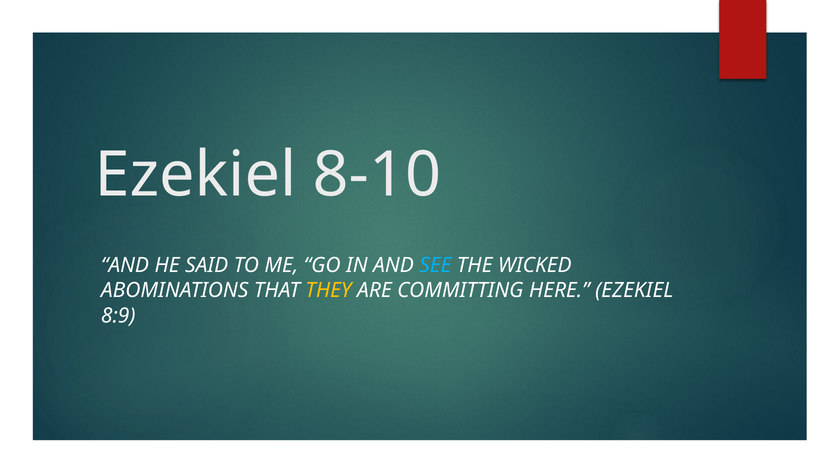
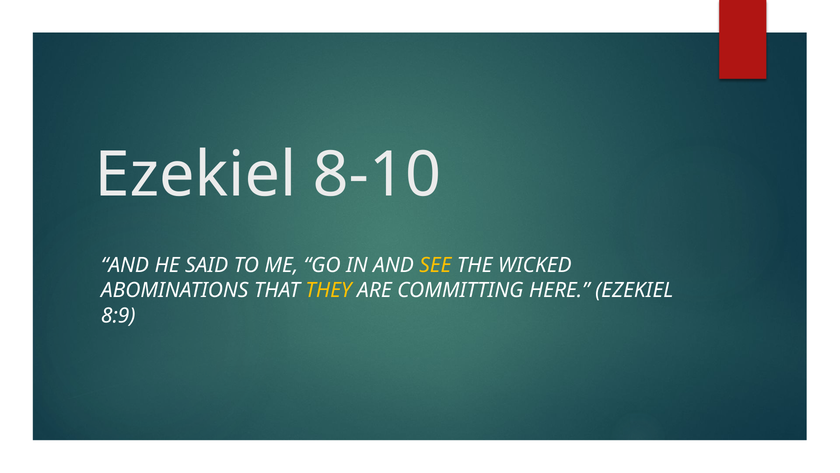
SEE colour: light blue -> yellow
